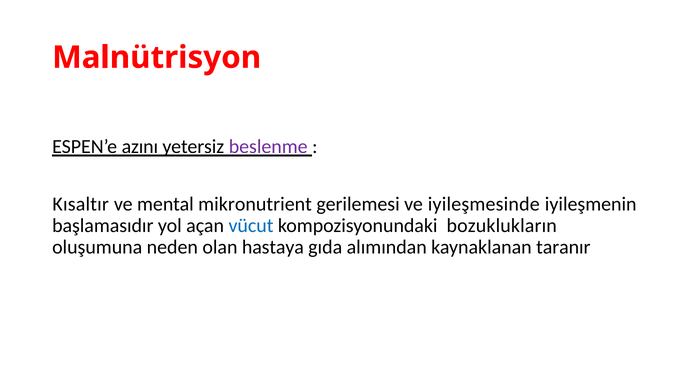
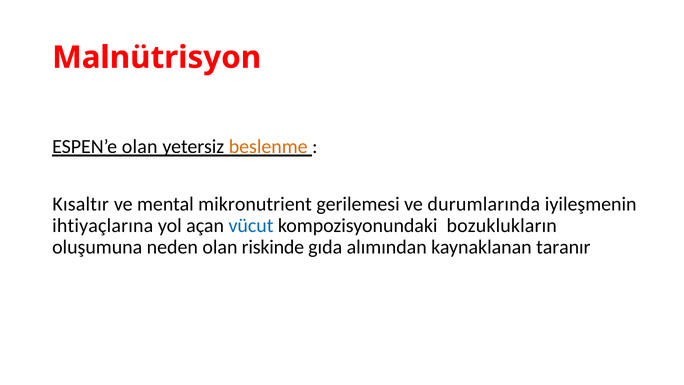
ESPEN’e azını: azını -> olan
beslenme colour: purple -> orange
iyileşmesinde: iyileşmesinde -> durumlarında
başlamasıdır: başlamasıdır -> ihtiyaçlarına
hastaya: hastaya -> riskinde
